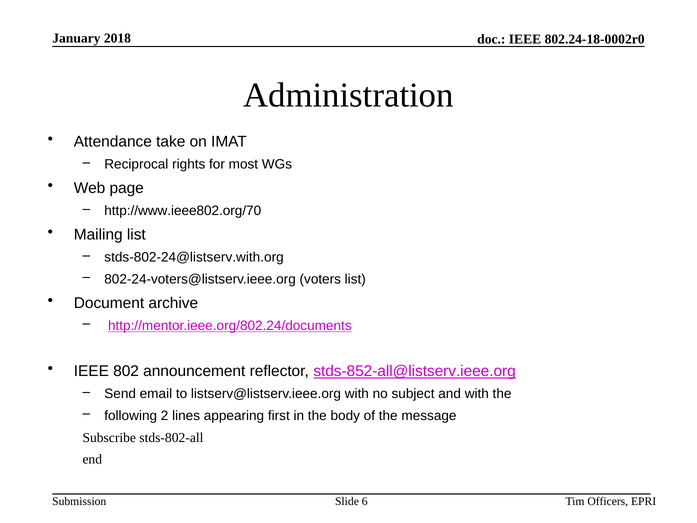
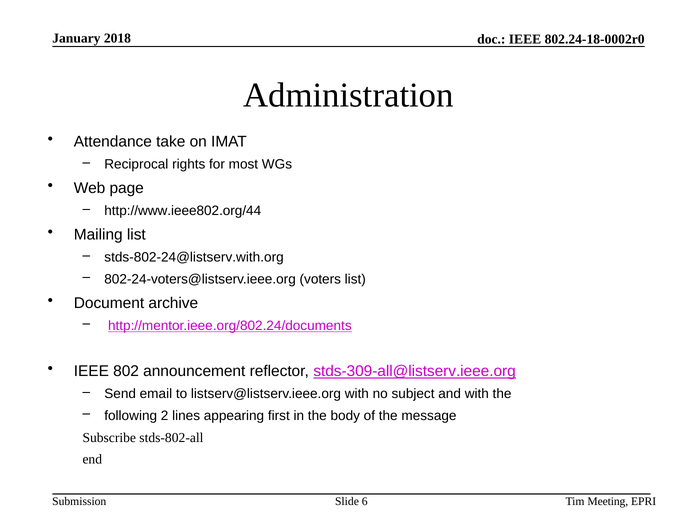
http://www.ieee802.org/70: http://www.ieee802.org/70 -> http://www.ieee802.org/44
stds-852-all@listserv.ieee.org: stds-852-all@listserv.ieee.org -> stds-309-all@listserv.ieee.org
Officers: Officers -> Meeting
